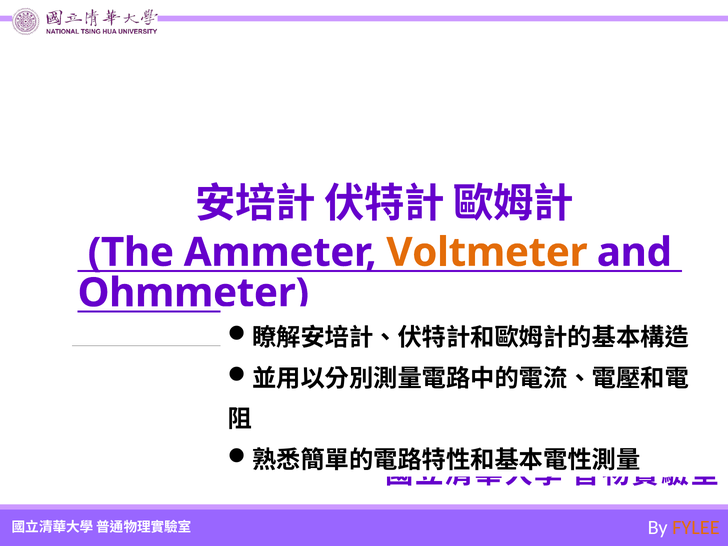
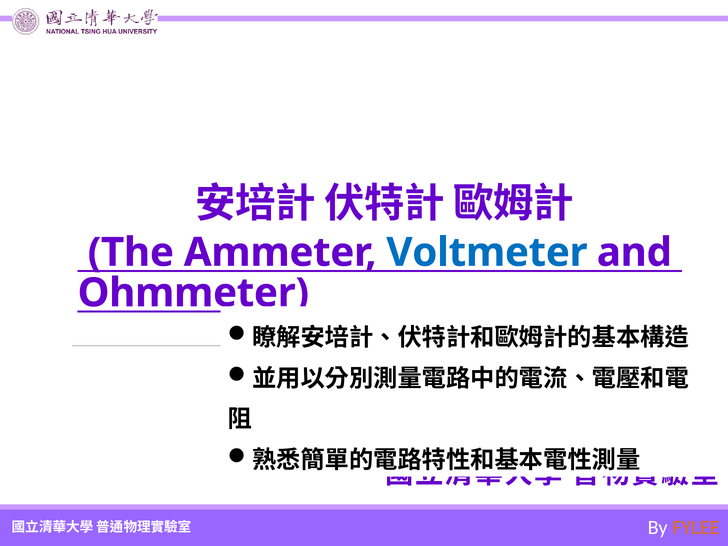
Voltmeter colour: orange -> blue
